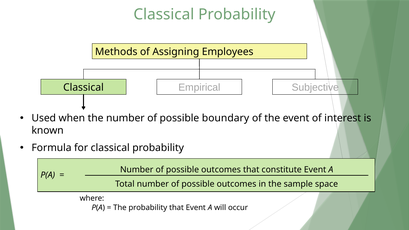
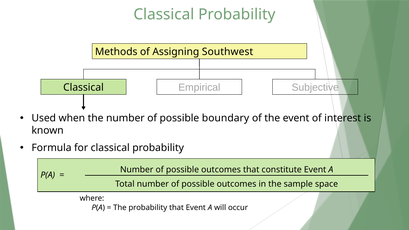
Employees: Employees -> Southwest
